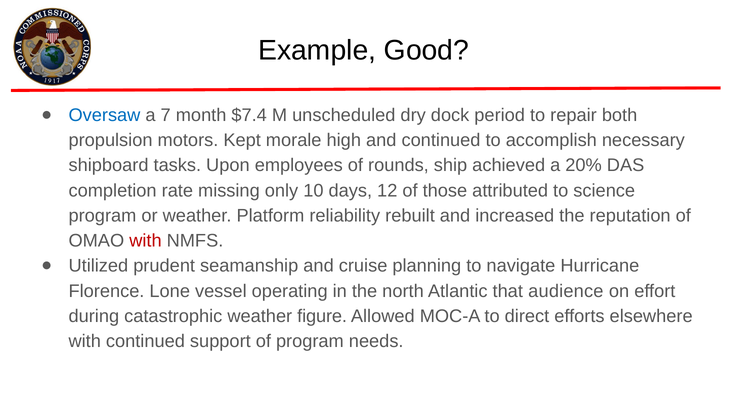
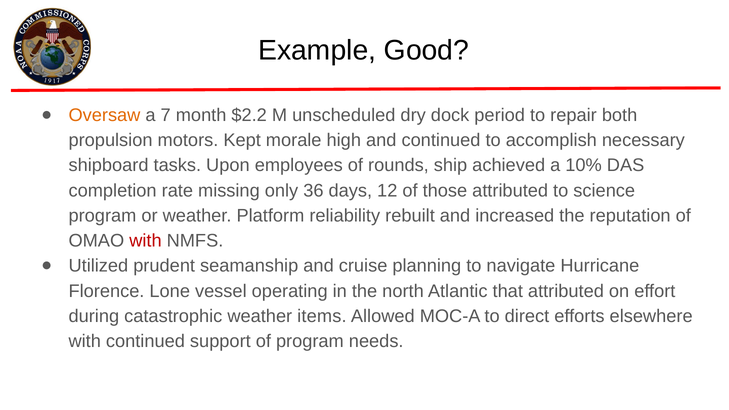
Oversaw colour: blue -> orange
$7.4: $7.4 -> $2.2
20%: 20% -> 10%
10: 10 -> 36
that audience: audience -> attributed
figure: figure -> items
